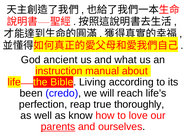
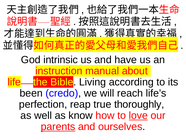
ancient: ancient -> intrinsic
what: what -> have
love underline: none -> present
